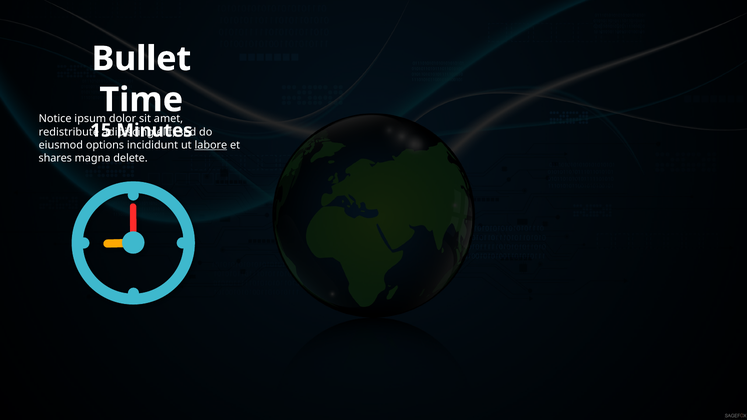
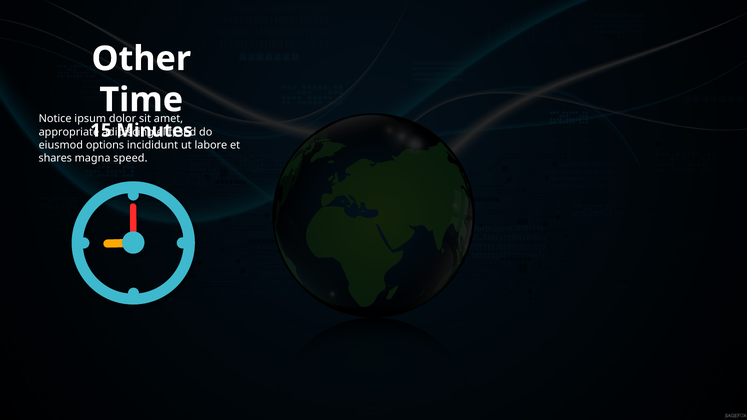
Bullet: Bullet -> Other
redistribute: redistribute -> appropriate
labore underline: present -> none
delete: delete -> speed
